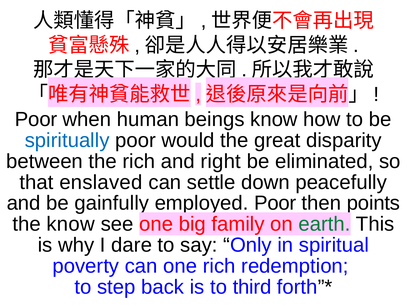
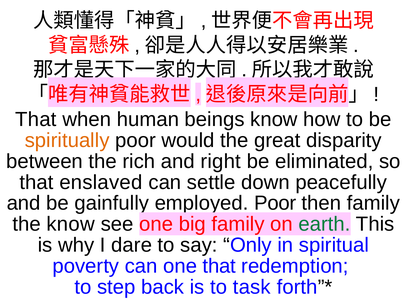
Poor at (36, 119): Poor -> That
spiritually colour: blue -> orange
then points: points -> family
one rich: rich -> that
third: third -> task
